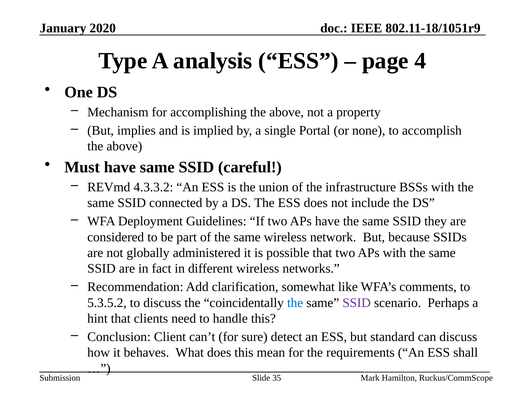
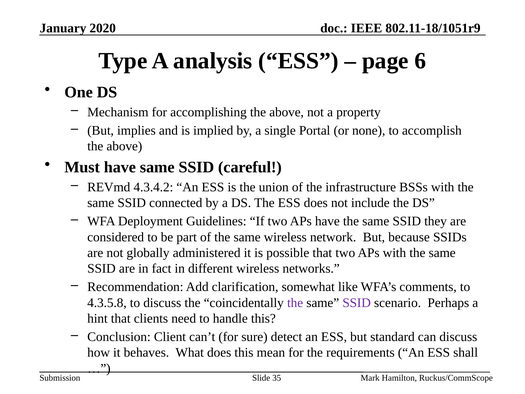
4: 4 -> 6
4.3.3.2: 4.3.3.2 -> 4.3.4.2
5.3.5.2: 5.3.5.2 -> 4.3.5.8
the at (295, 303) colour: blue -> purple
